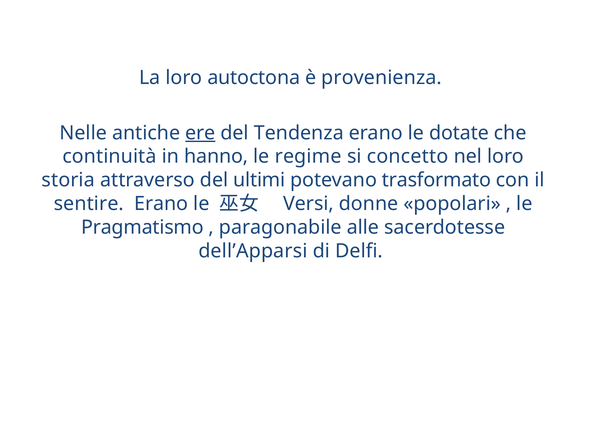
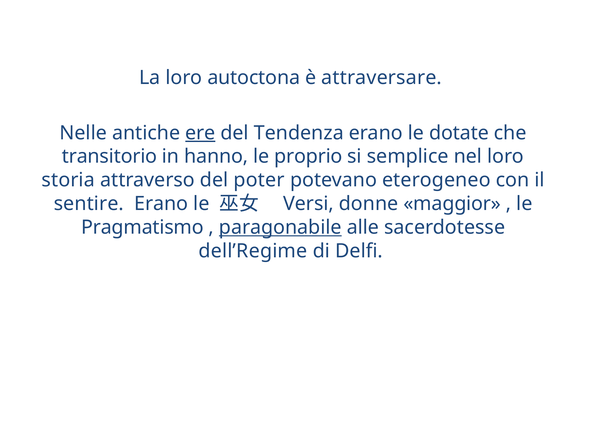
provenienza: provenienza -> attraversare
continuità: continuità -> transitorio
regime: regime -> proprio
concetto: concetto -> semplice
ultimi: ultimi -> poter
trasformato: trasformato -> eterogeneo
popolari: popolari -> maggior
paragonabile underline: none -> present
dell’Apparsi: dell’Apparsi -> dell’Regime
